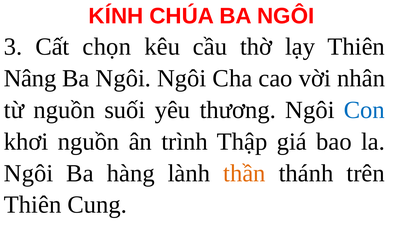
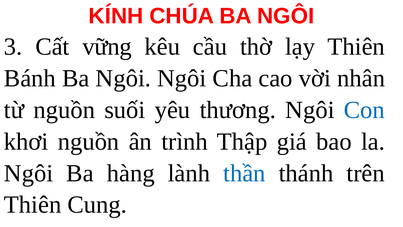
chọn: chọn -> vững
Nâng: Nâng -> Bánh
thần colour: orange -> blue
